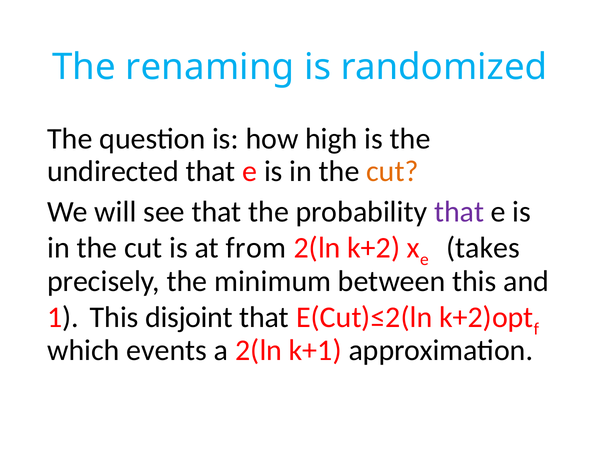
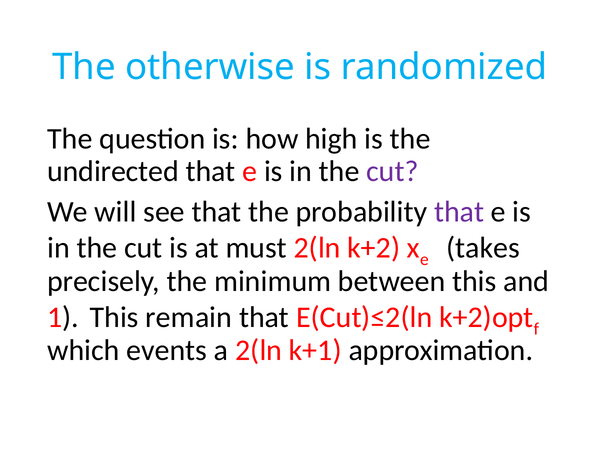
renaming: renaming -> otherwise
cut at (392, 171) colour: orange -> purple
from: from -> must
disjoint: disjoint -> remain
